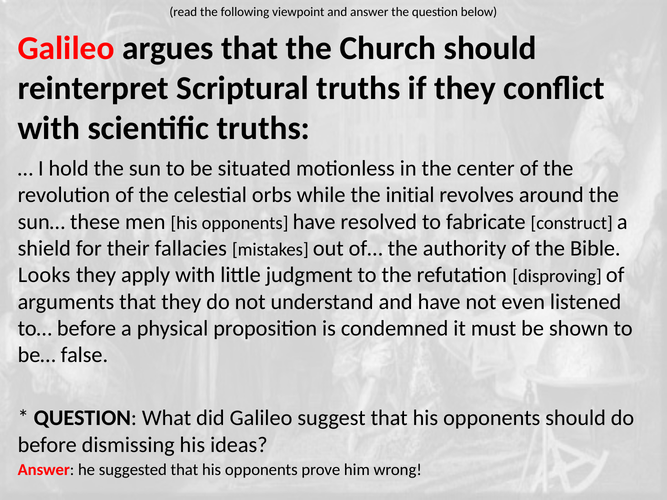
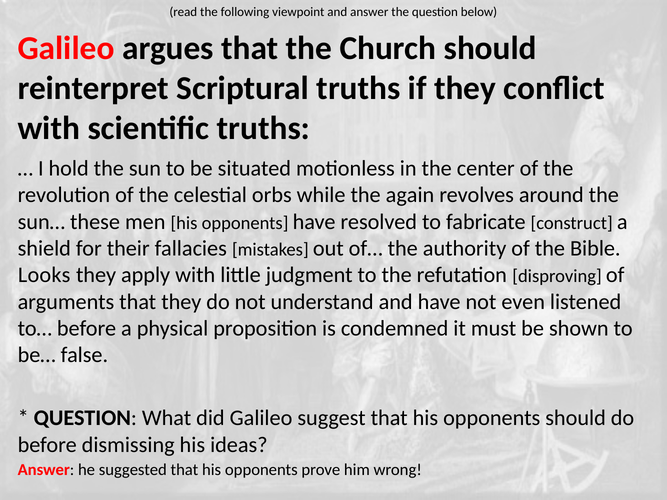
initial: initial -> again
